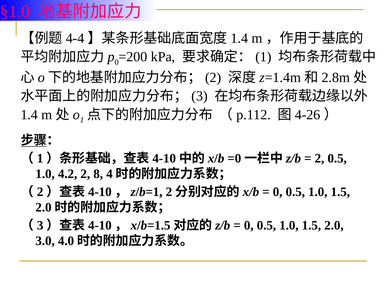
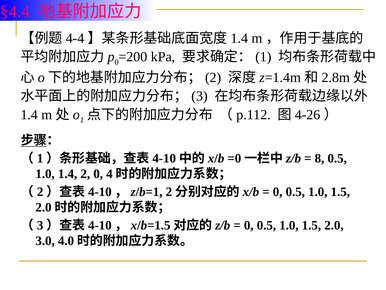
§1.0: §1.0 -> §4.4
2 at (319, 158): 2 -> 8
1.0 4.2: 4.2 -> 1.4
2 8: 8 -> 0
